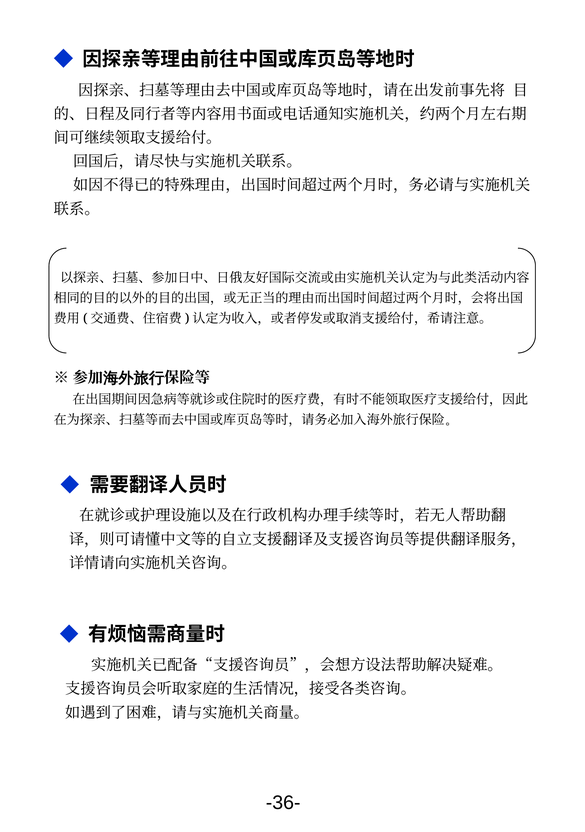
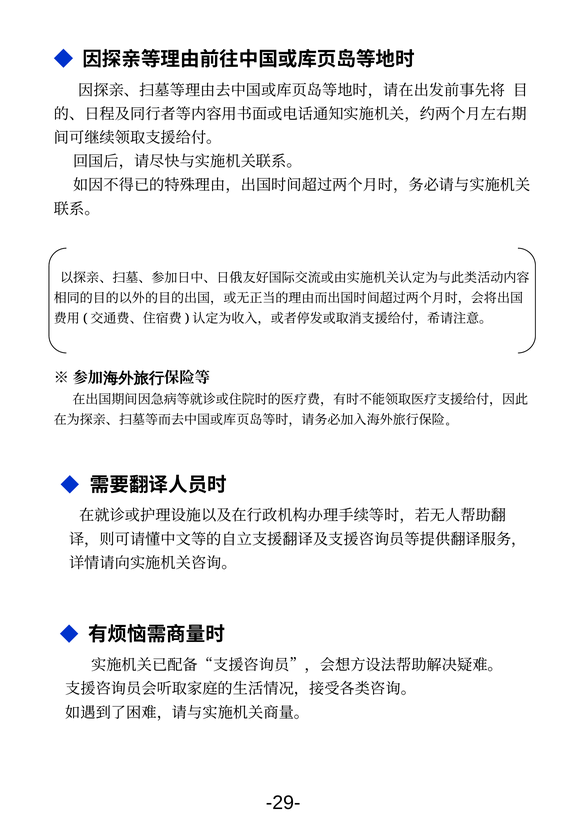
-36-: -36- -> -29-
